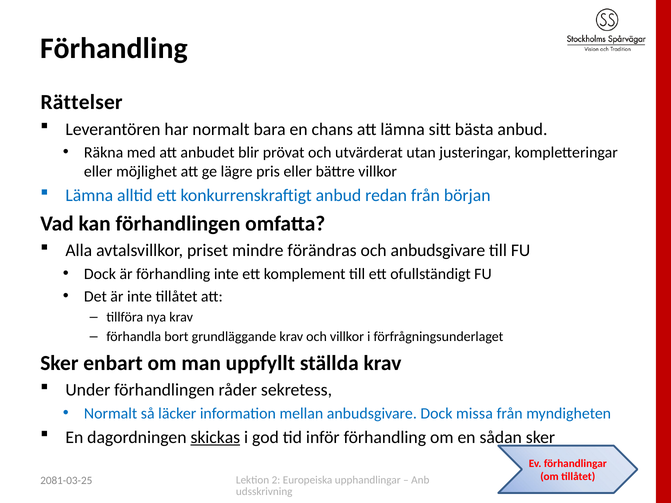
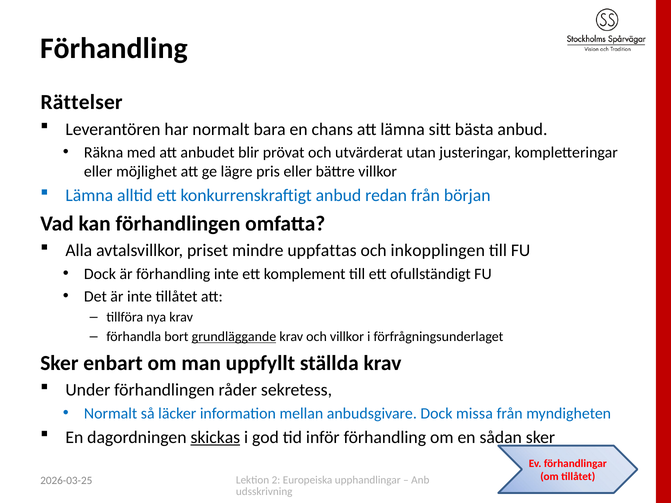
förändras: förändras -> uppfattas
och anbudsgivare: anbudsgivare -> inkopplingen
grundläggande underline: none -> present
2081-03-25: 2081-03-25 -> 2026-03-25
